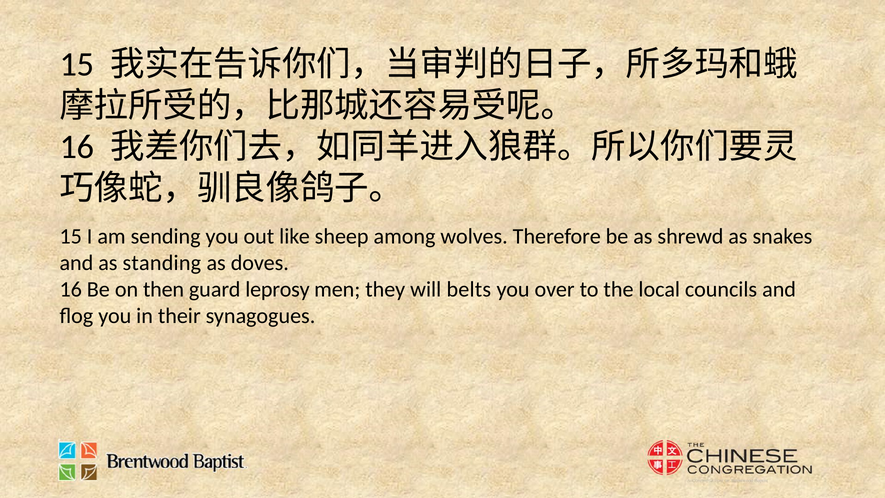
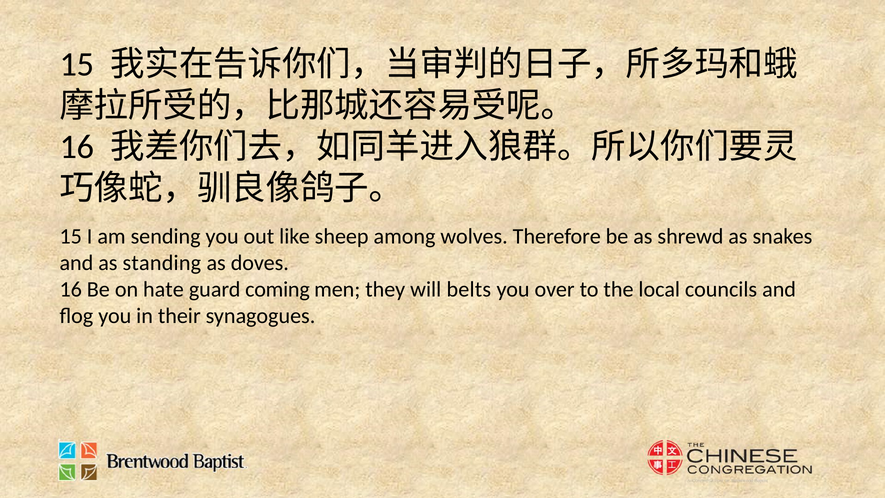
then: then -> hate
leprosy: leprosy -> coming
